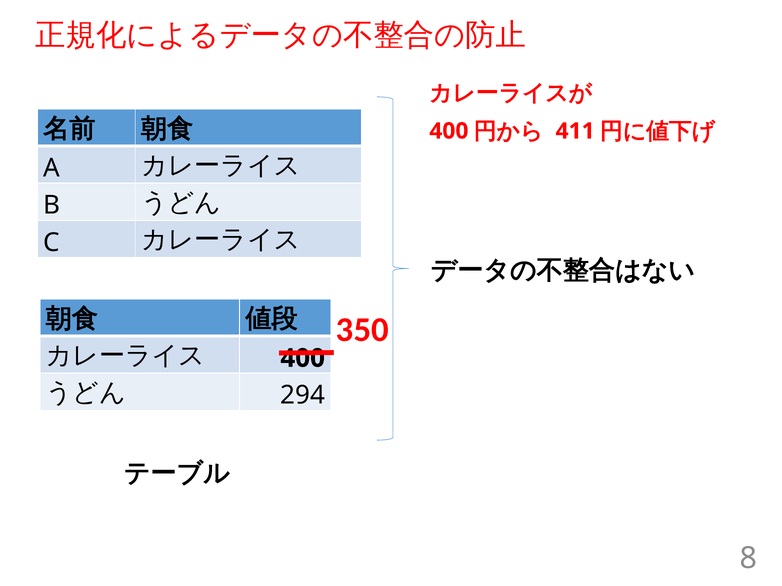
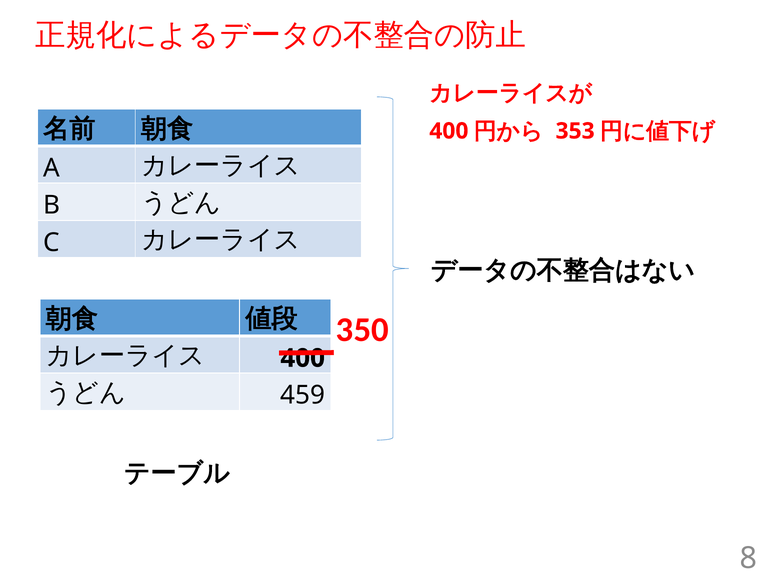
411: 411 -> 353
294: 294 -> 459
